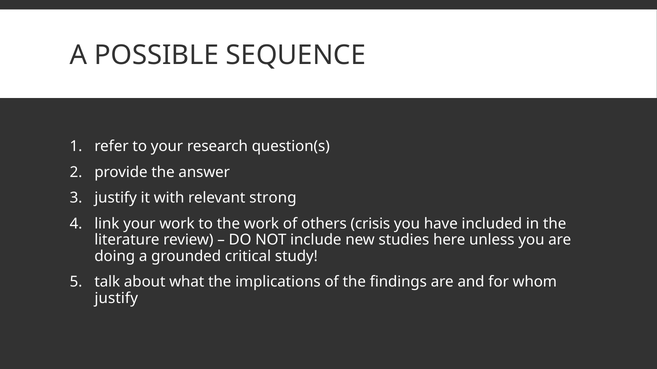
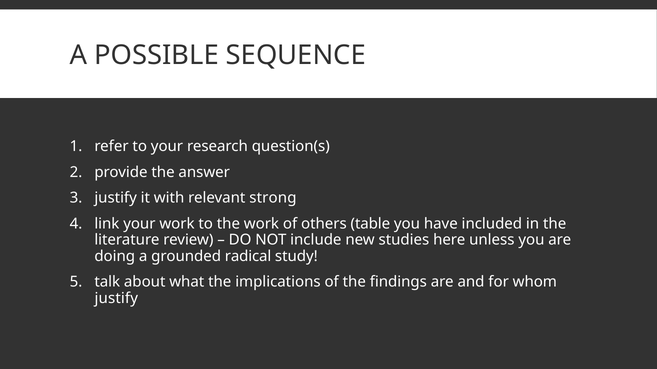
crisis: crisis -> table
critical: critical -> radical
